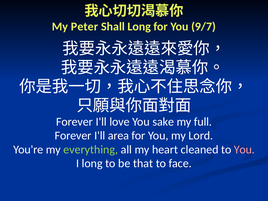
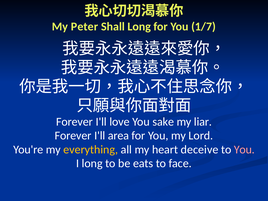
9/7: 9/7 -> 1/7
full: full -> liar
everything colour: light green -> yellow
cleaned: cleaned -> deceive
that: that -> eats
